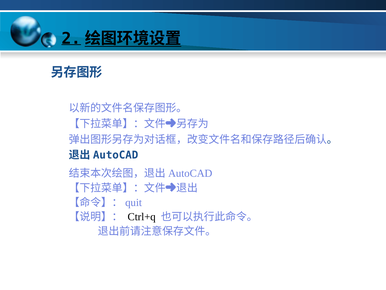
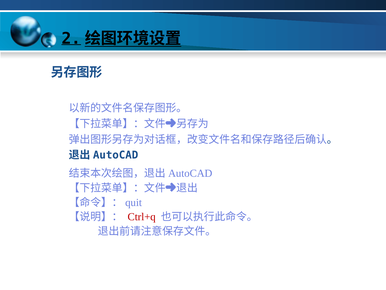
Ctrl+q colour: black -> red
